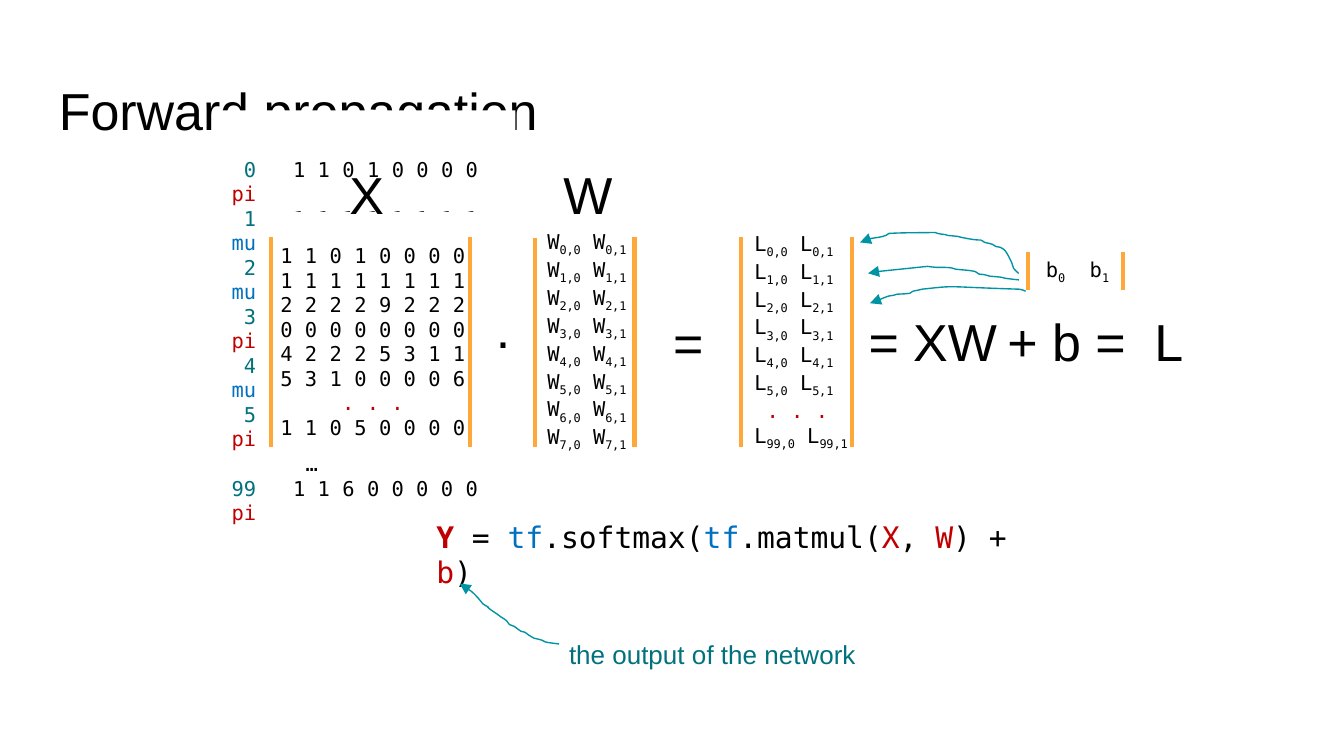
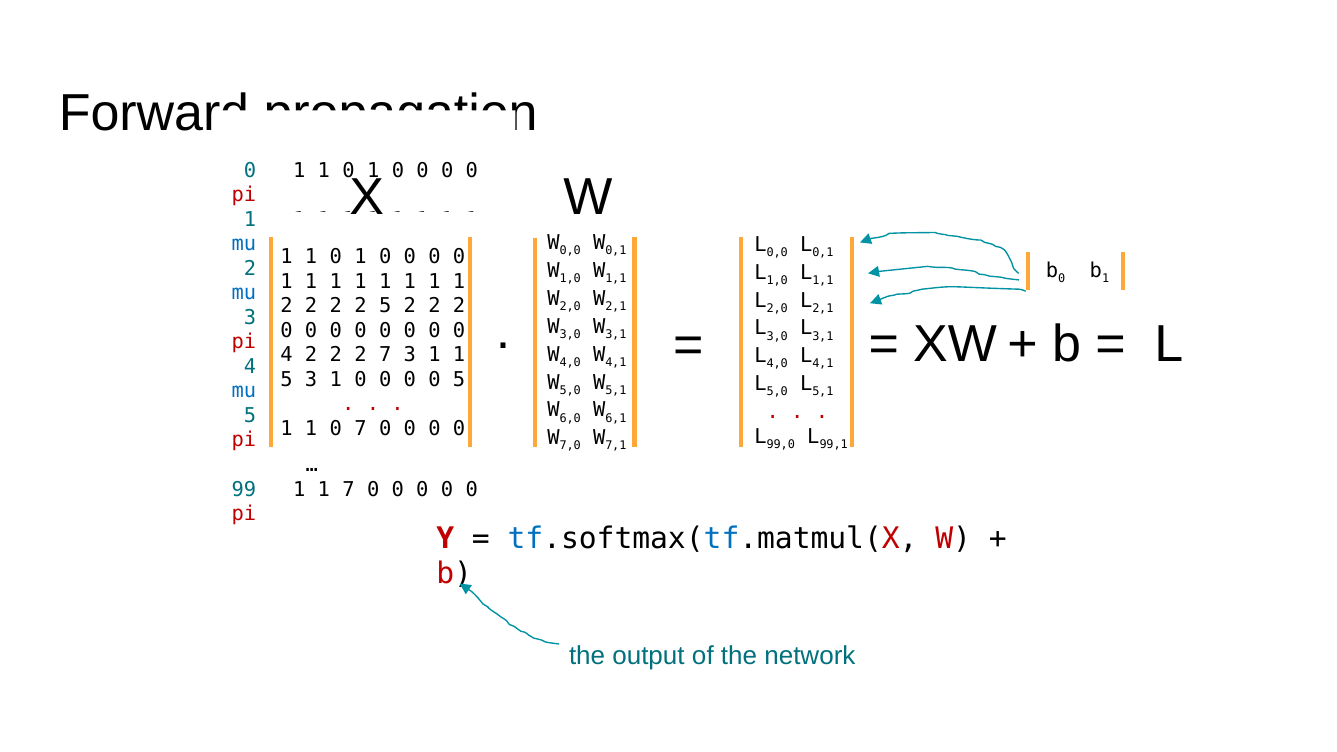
2 9: 9 -> 5
2 5: 5 -> 7
0 6: 6 -> 5
0 5: 5 -> 7
1 6: 6 -> 7
